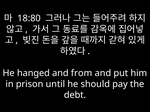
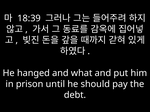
18:80: 18:80 -> 18:39
from: from -> what
